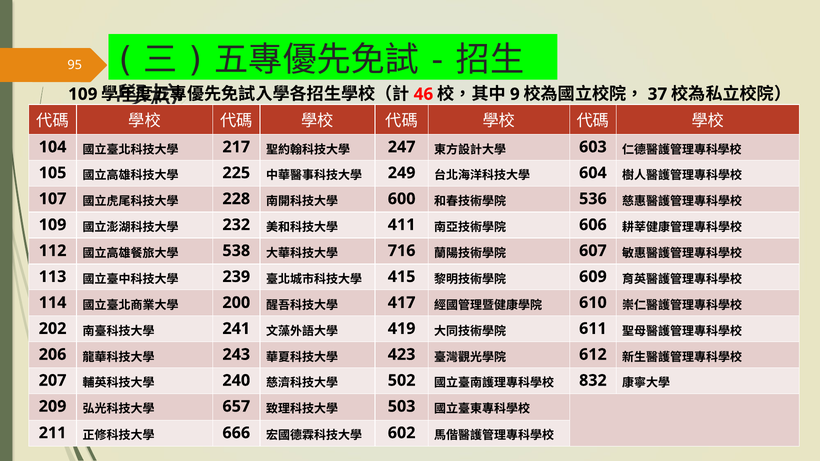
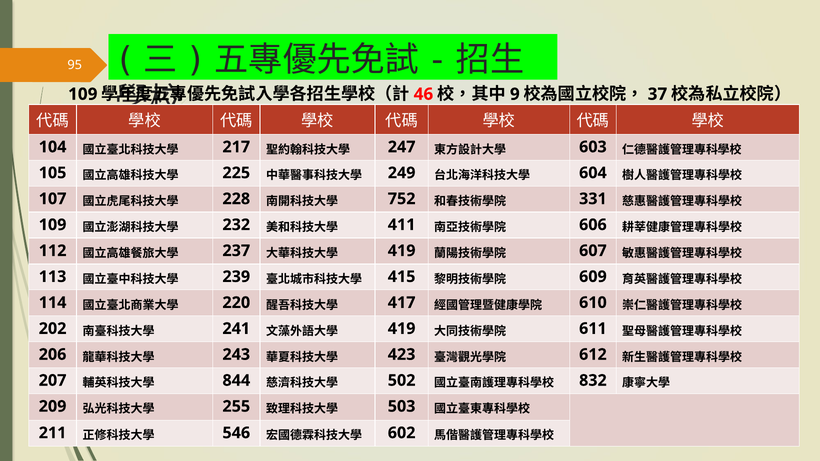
600: 600 -> 752
536: 536 -> 331
538: 538 -> 237
716 at (402, 251): 716 -> 419
200: 200 -> 220
240: 240 -> 844
657: 657 -> 255
666: 666 -> 546
